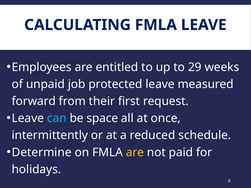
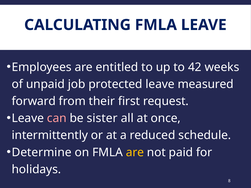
29: 29 -> 42
can colour: light blue -> pink
space: space -> sister
